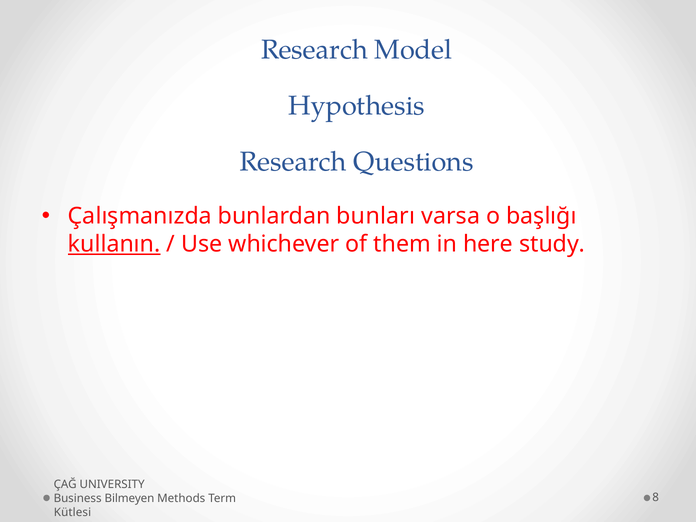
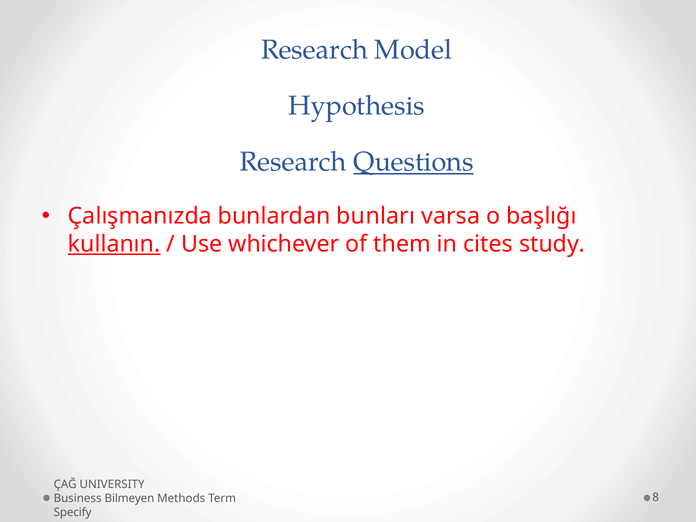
Questions underline: none -> present
here: here -> cites
Kütlesi: Kütlesi -> Specify
